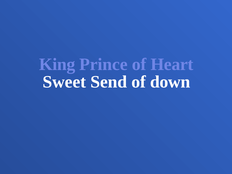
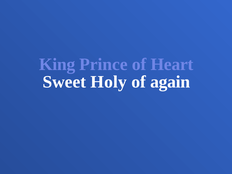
Send: Send -> Holy
down: down -> again
